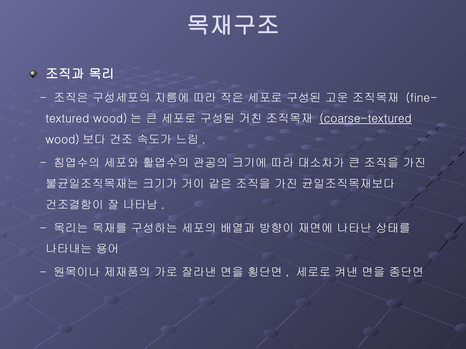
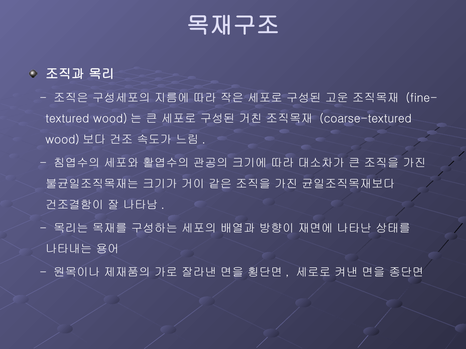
coarse-textured underline: present -> none
